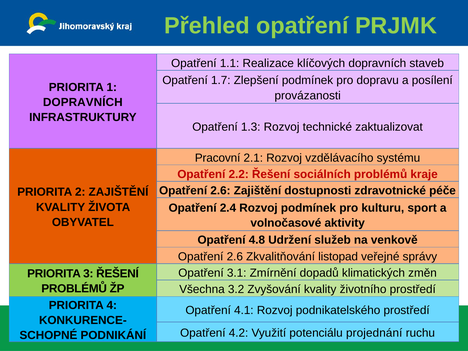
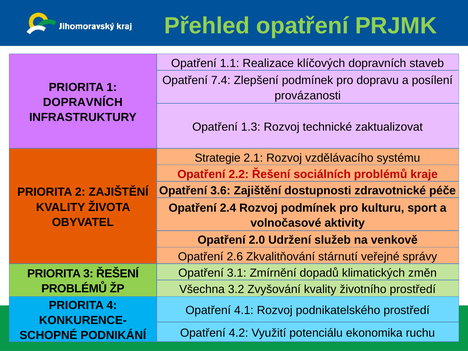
1.7: 1.7 -> 7.4
Pracovní: Pracovní -> Strategie
2.6 at (220, 191): 2.6 -> 3.6
4.8: 4.8 -> 2.0
listopad: listopad -> stárnutí
projednání: projednání -> ekonomika
